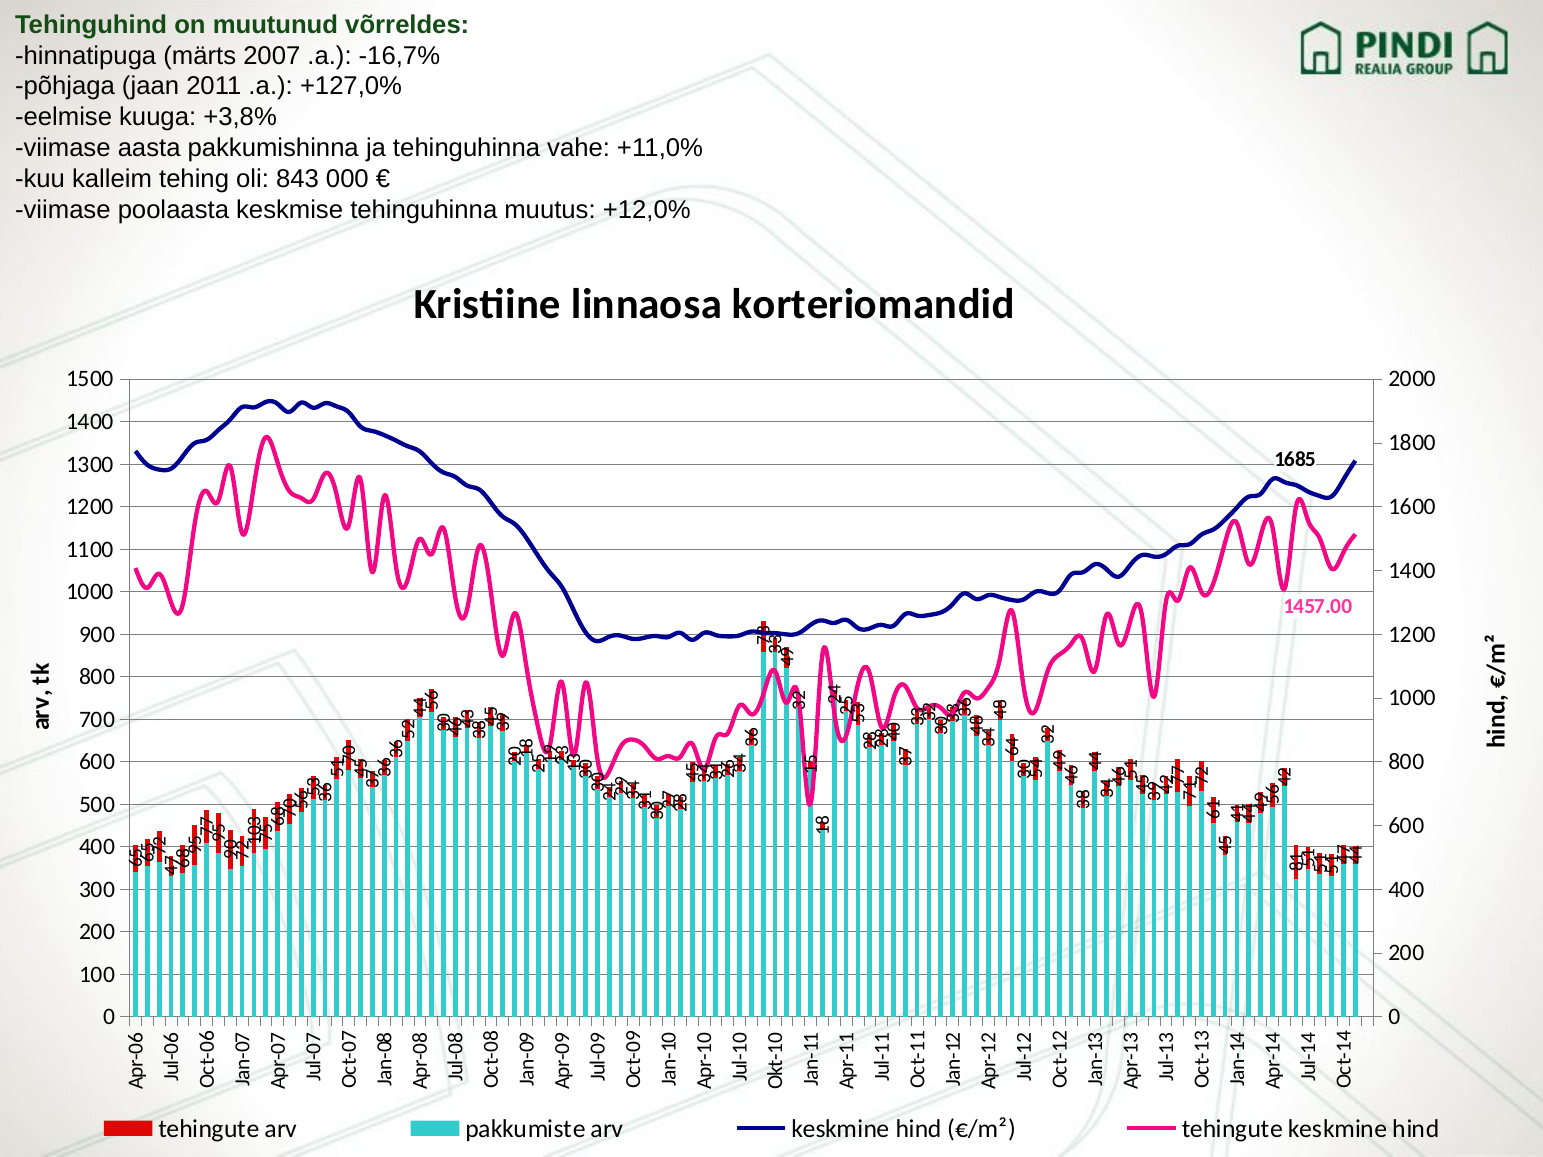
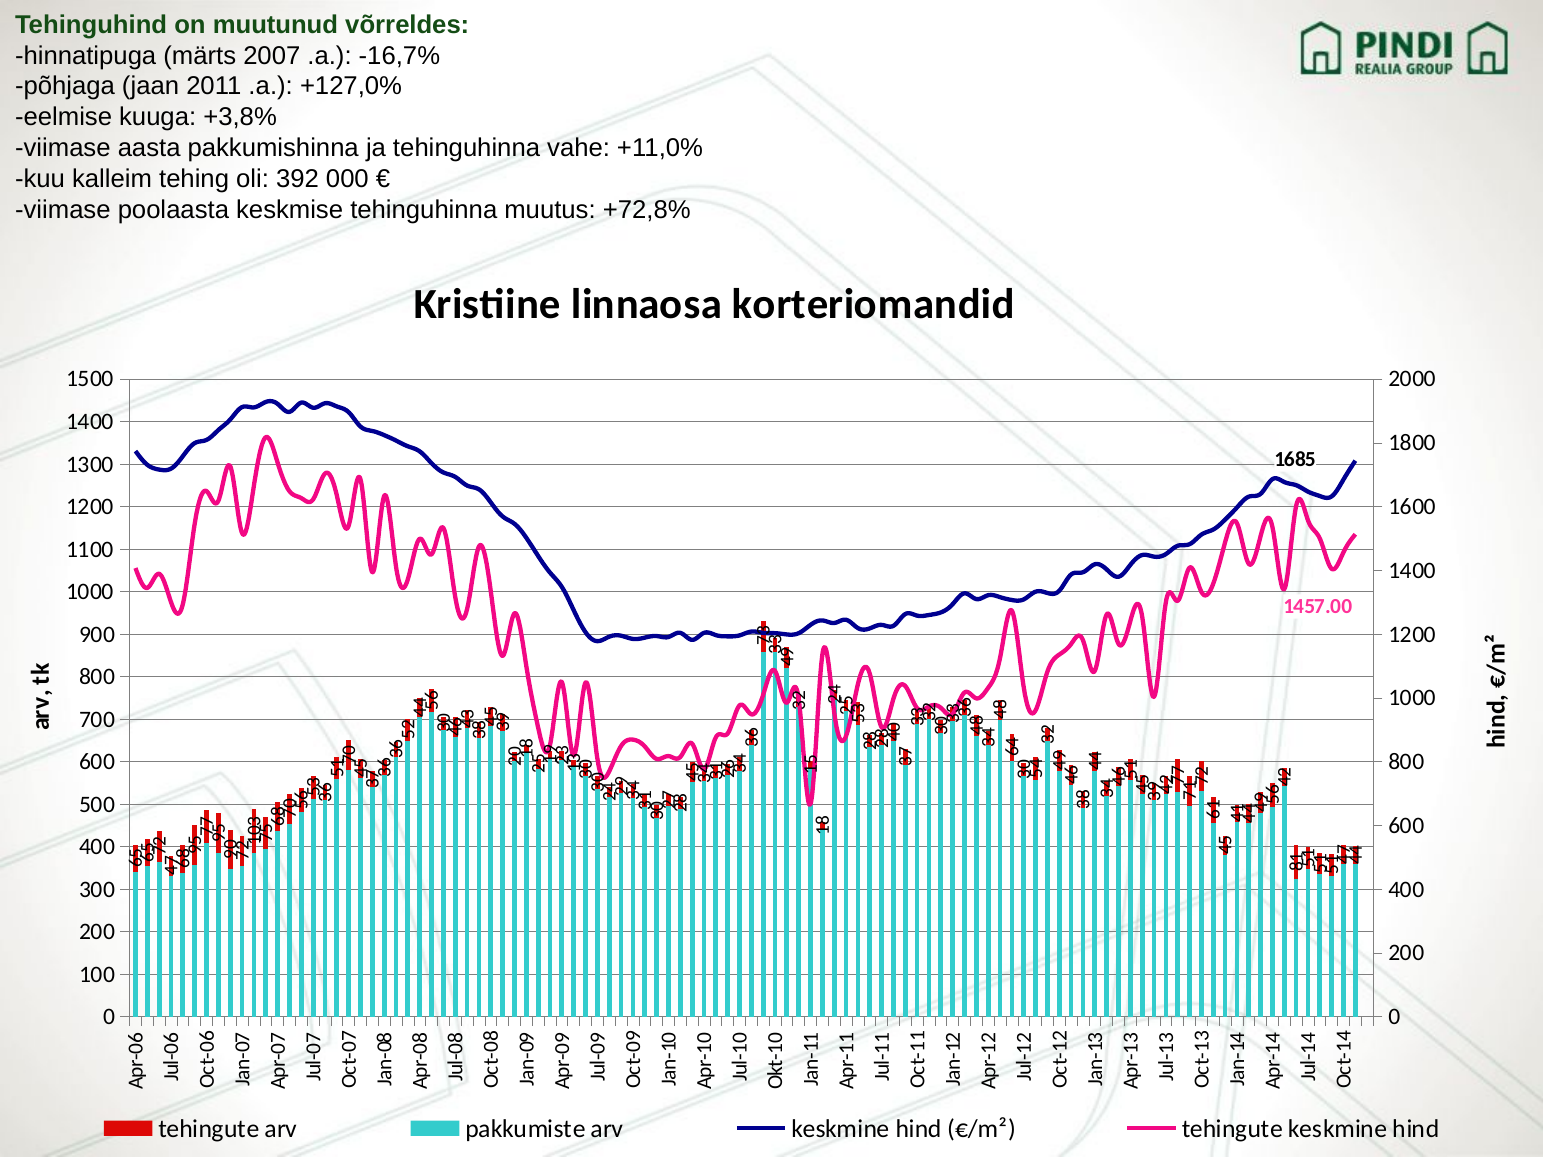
843: 843 -> 392
+12,0%: +12,0% -> +72,8%
